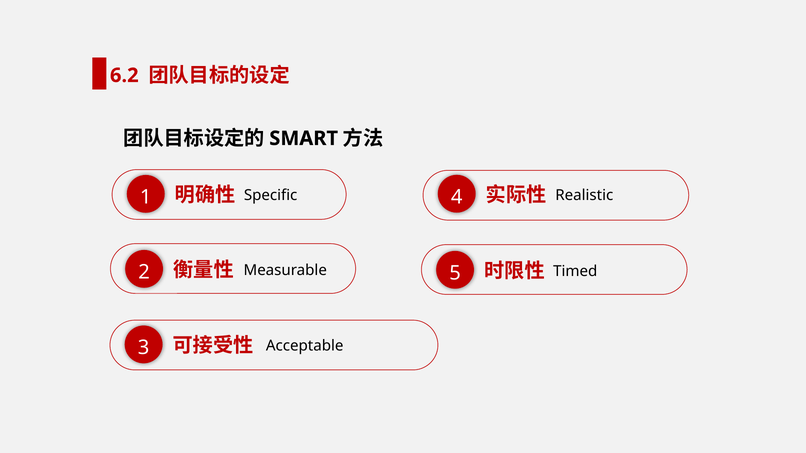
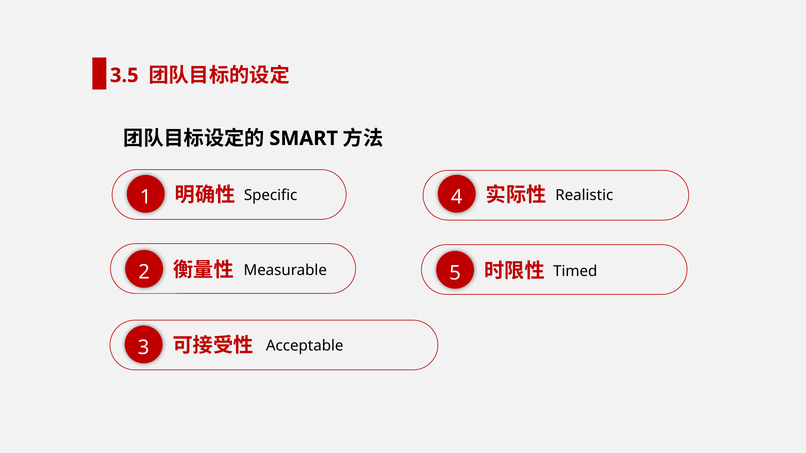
6.2: 6.2 -> 3.5
